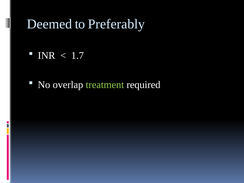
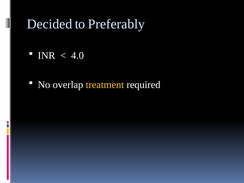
Deemed: Deemed -> Decided
1.7: 1.7 -> 4.0
treatment colour: light green -> yellow
